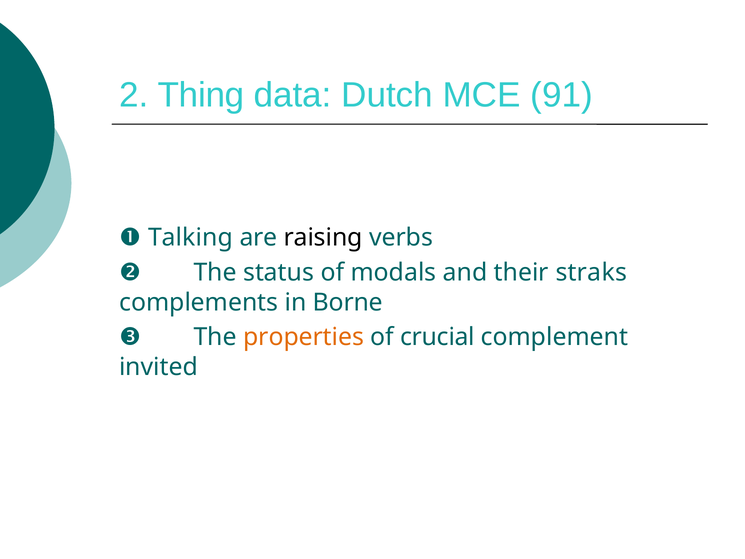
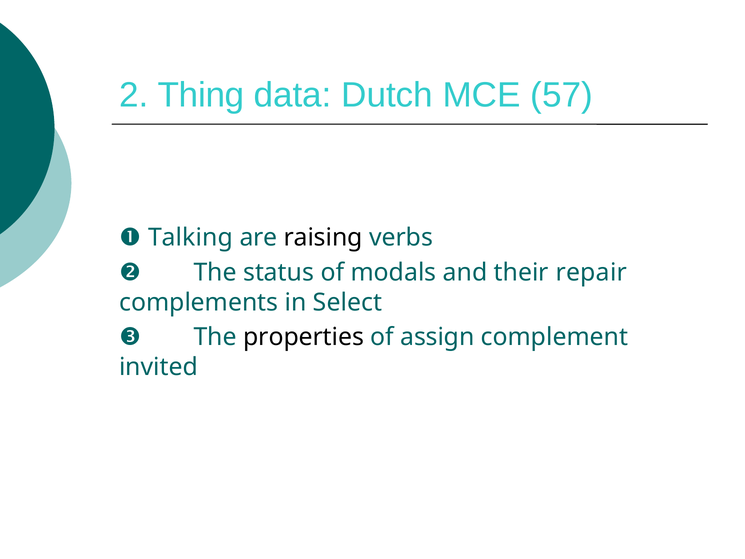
91: 91 -> 57
straks: straks -> repair
Borne: Borne -> Select
properties colour: orange -> black
crucial: crucial -> assign
